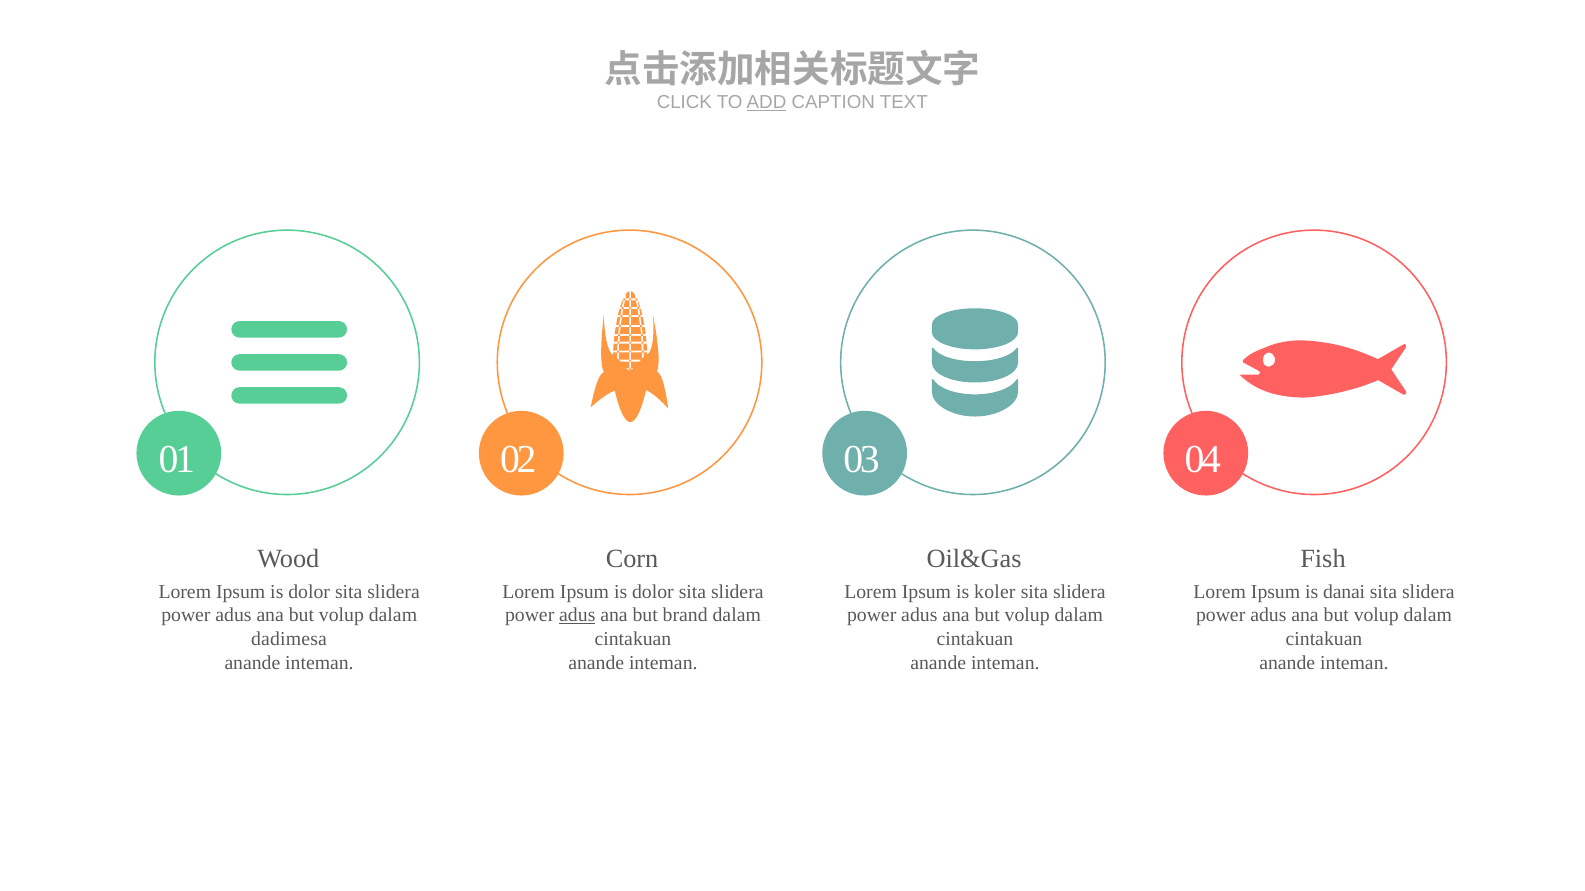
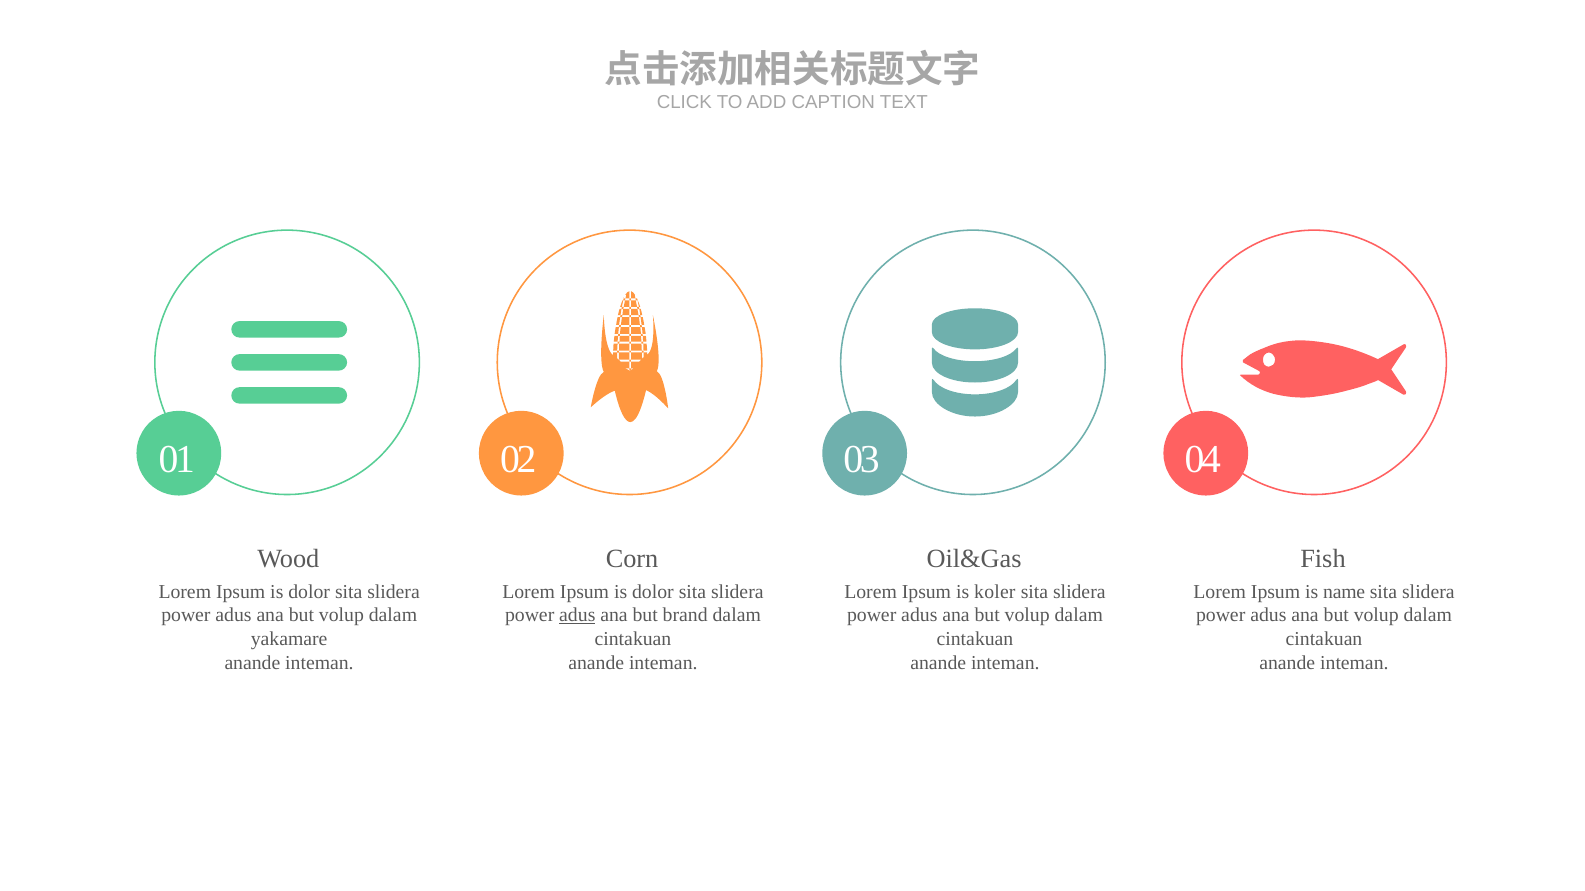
ADD underline: present -> none
danai: danai -> name
dadimesa: dadimesa -> yakamare
